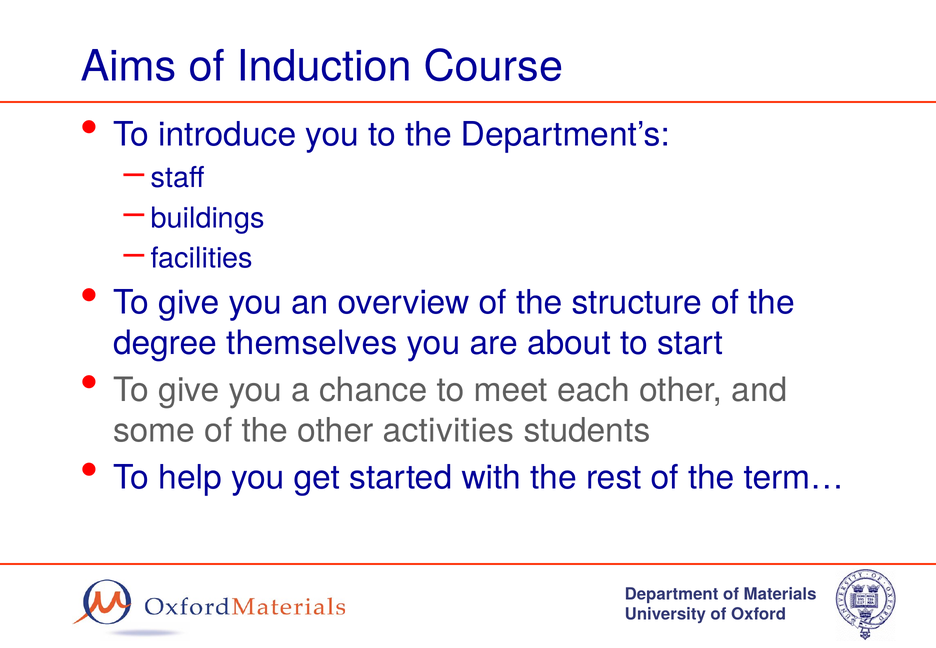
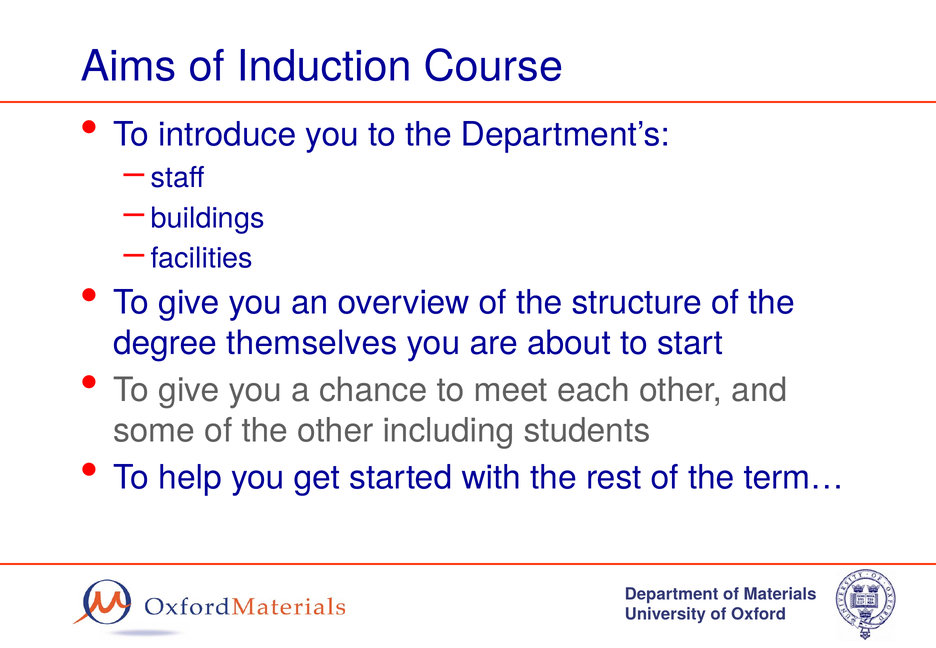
activities: activities -> including
